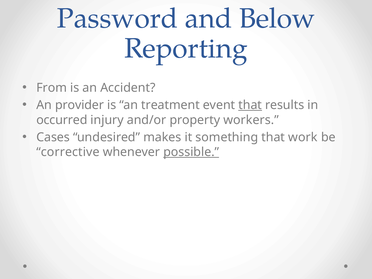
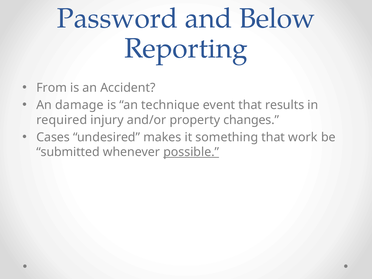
provider: provider -> damage
treatment: treatment -> technique
that at (250, 105) underline: present -> none
occurred: occurred -> required
workers: workers -> changes
corrective: corrective -> submitted
